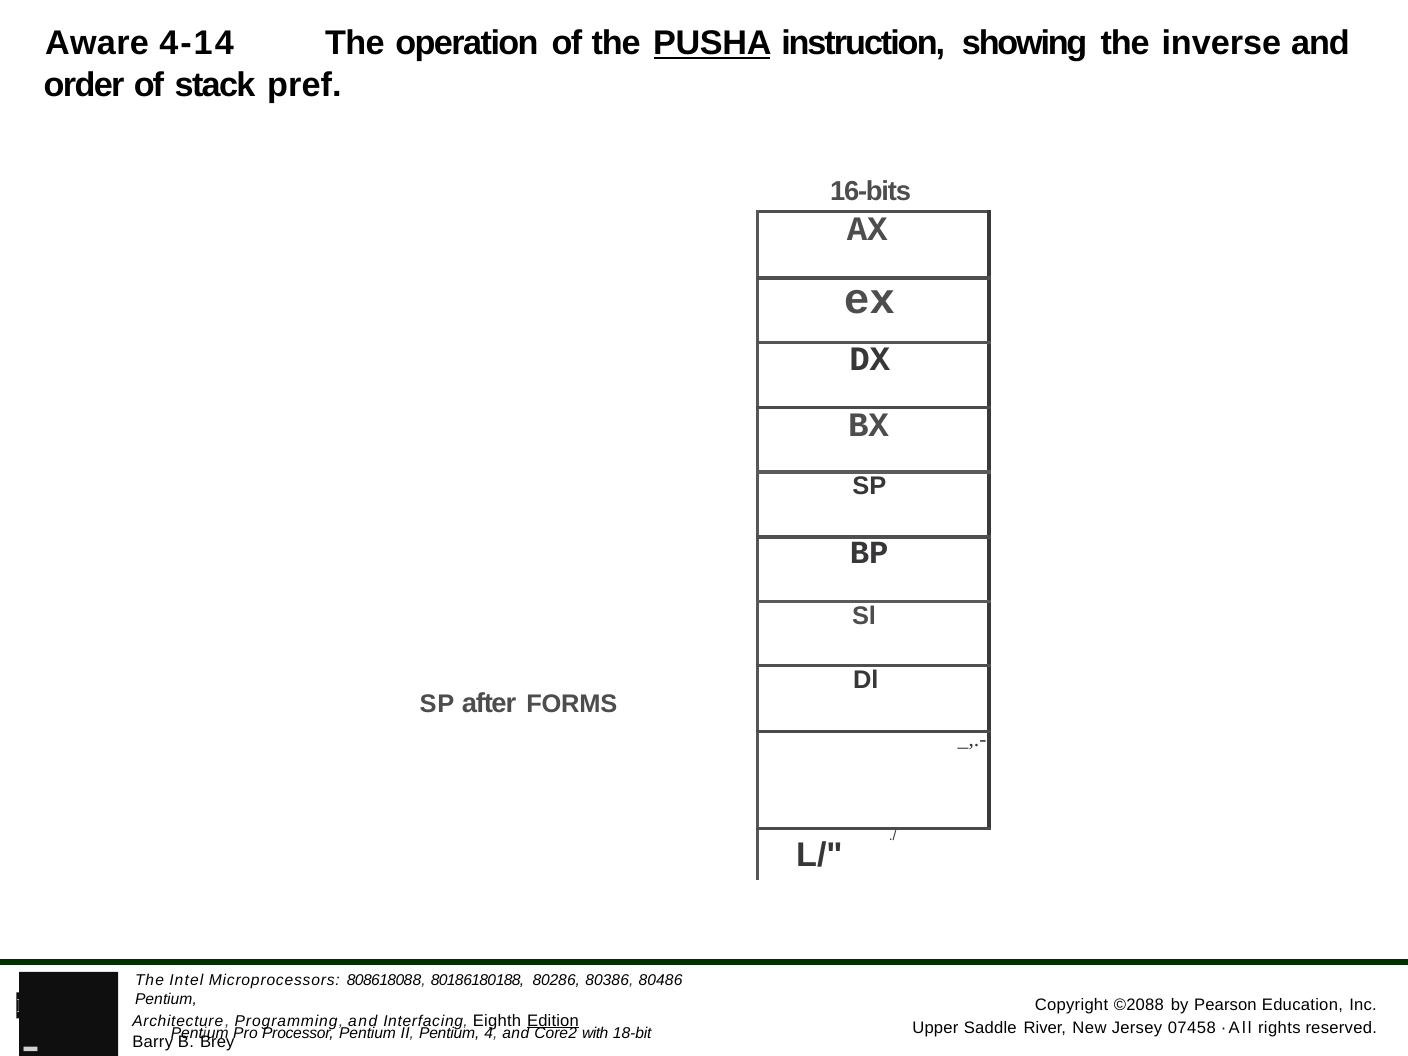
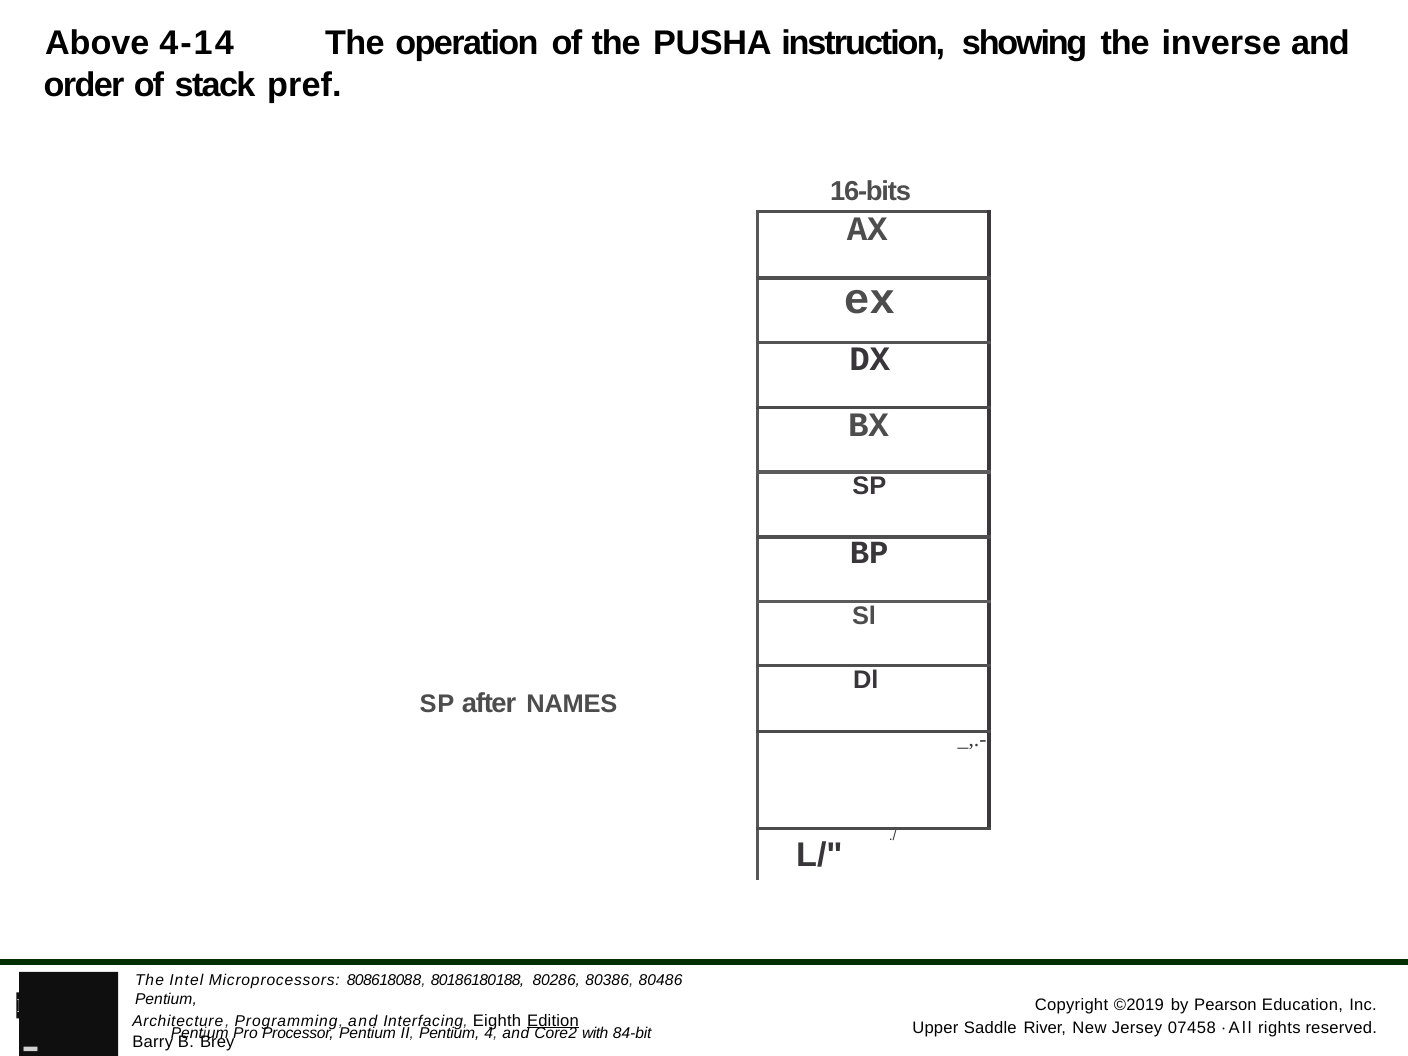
Aware: Aware -> Above
PUSHA underline: present -> none
FORMS: FORMS -> NAMES
©2088: ©2088 -> ©2019
18-bit: 18-bit -> 84-bit
